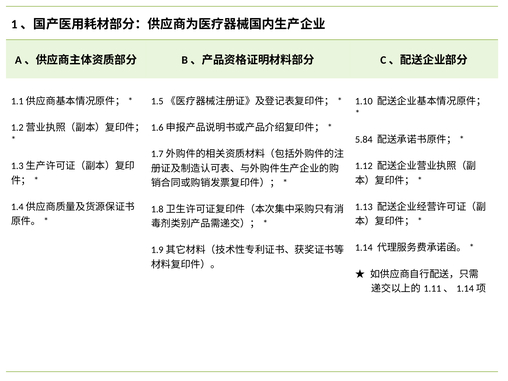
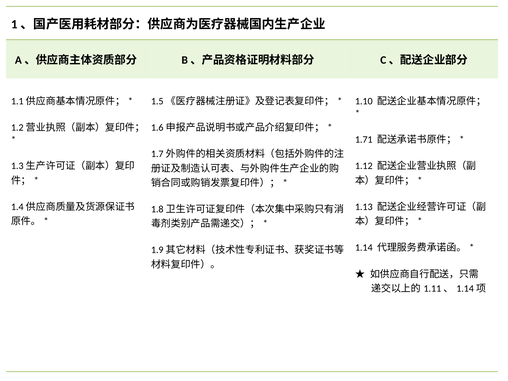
5.84: 5.84 -> 1.71
